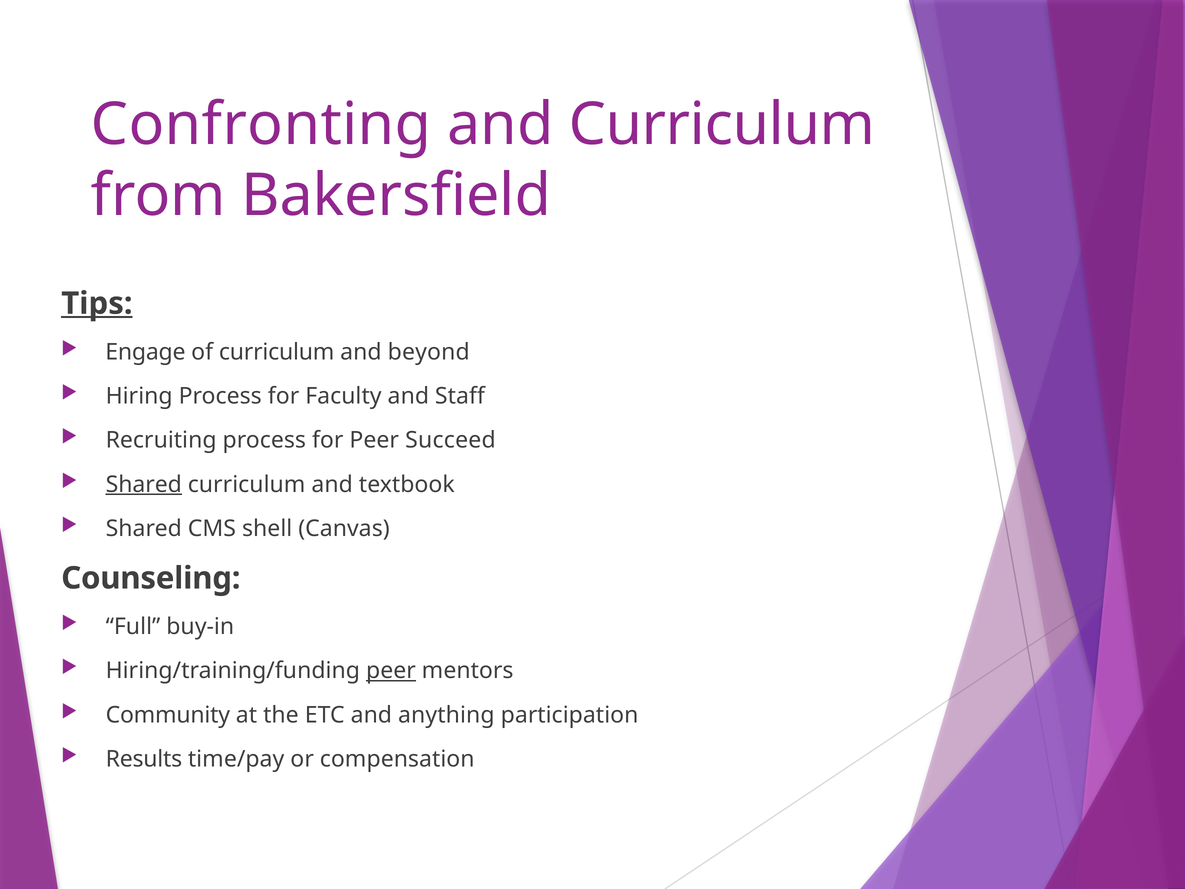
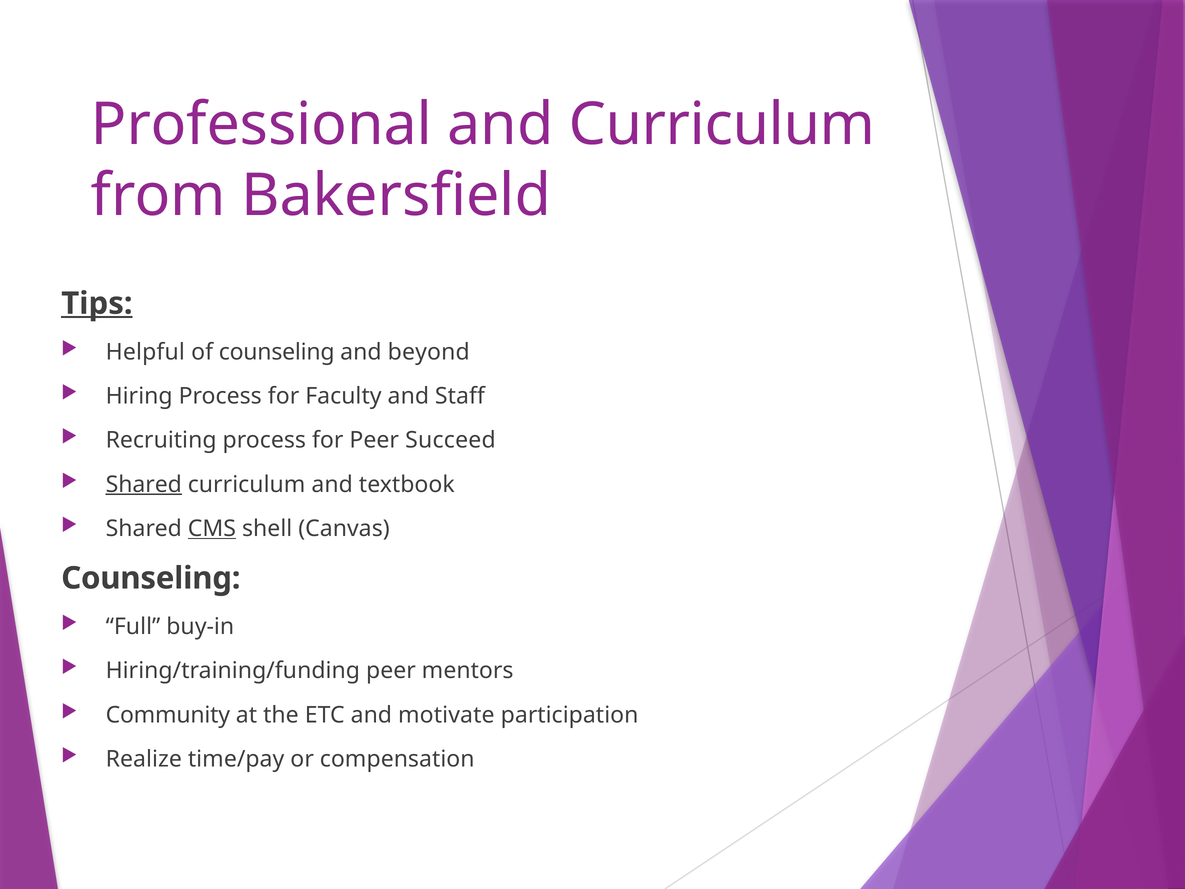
Confronting: Confronting -> Professional
Engage: Engage -> Helpful
of curriculum: curriculum -> counseling
CMS underline: none -> present
peer at (391, 671) underline: present -> none
anything: anything -> motivate
Results: Results -> Realize
